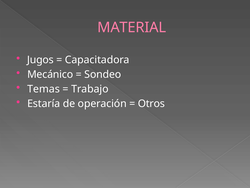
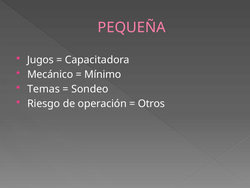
MATERIAL: MATERIAL -> PEQUEÑA
Sondeo: Sondeo -> Mínimo
Trabajo: Trabajo -> Sondeo
Estaría: Estaría -> Riesgo
